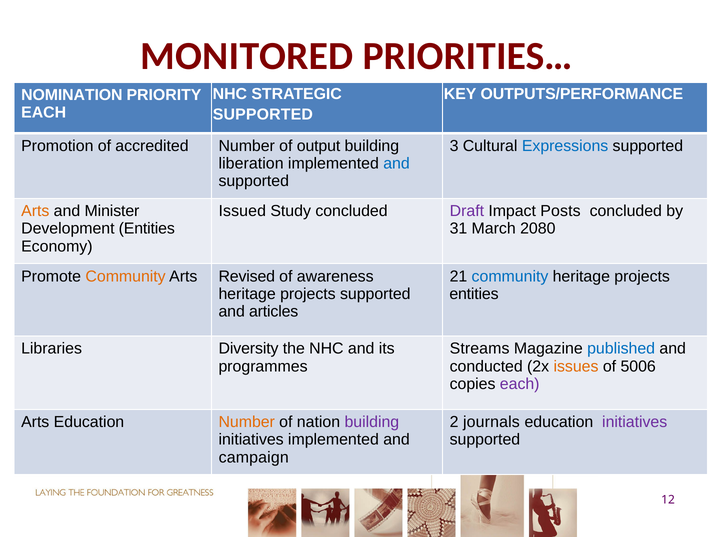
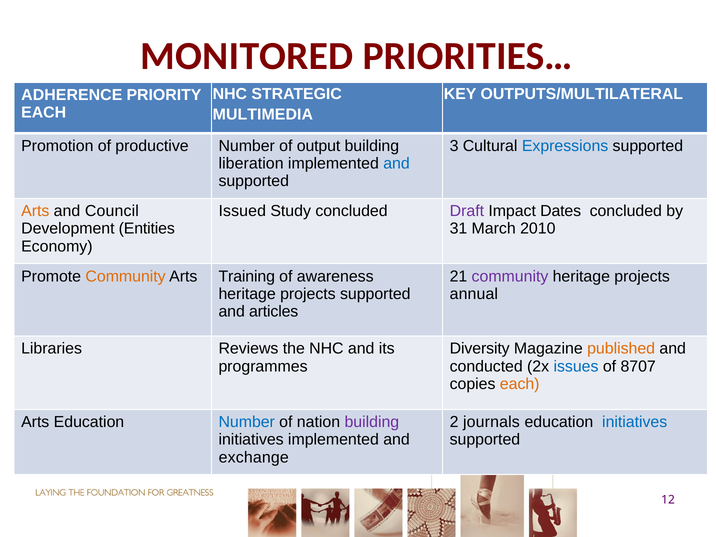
OUTPUTS/PERFORMANCE: OUTPUTS/PERFORMANCE -> OUTPUTS/MULTILATERAL
NOMINATION: NOMINATION -> ADHERENCE
SUPPORTED at (263, 114): SUPPORTED -> MULTIMEDIA
accredited: accredited -> productive
Minister: Minister -> Council
Posts: Posts -> Dates
2080: 2080 -> 2010
Revised: Revised -> Training
community at (510, 276) colour: blue -> purple
entities at (474, 294): entities -> annual
Diversity: Diversity -> Reviews
Streams: Streams -> Diversity
published colour: blue -> orange
issues colour: orange -> blue
5006: 5006 -> 8707
each at (520, 384) colour: purple -> orange
Number at (247, 422) colour: orange -> blue
initiatives at (635, 422) colour: purple -> blue
campaign: campaign -> exchange
